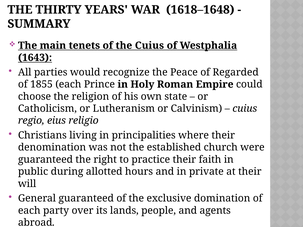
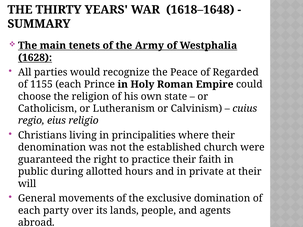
the Cuius: Cuius -> Army
1643: 1643 -> 1628
1855: 1855 -> 1155
General guaranteed: guaranteed -> movements
